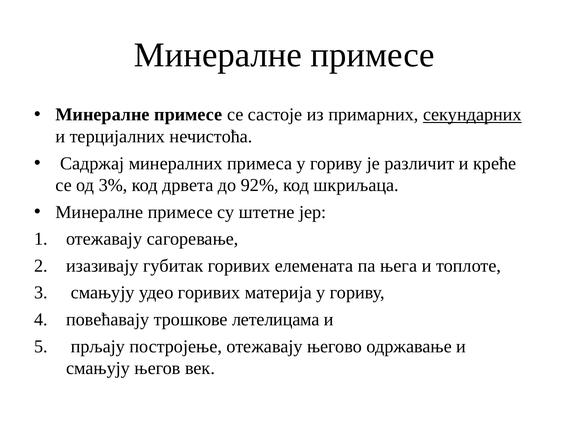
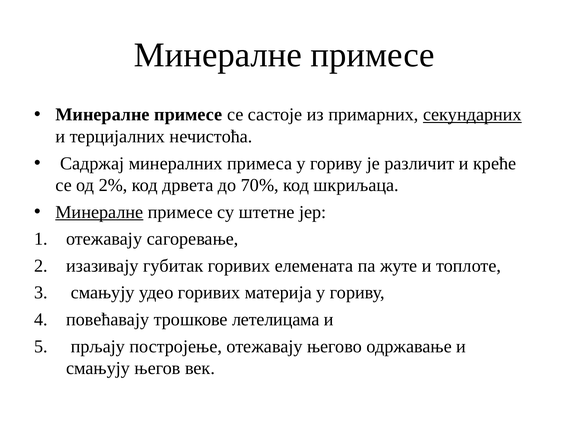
3%: 3% -> 2%
92%: 92% -> 70%
Минералне at (99, 212) underline: none -> present
њега: њега -> жуте
